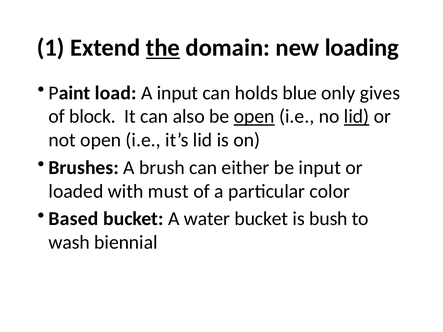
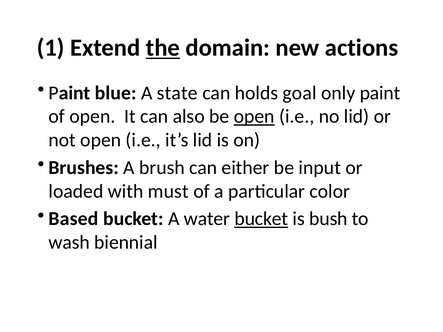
loading: loading -> actions
load: load -> blue
A input: input -> state
blue: blue -> goal
only gives: gives -> paint
of block: block -> open
lid at (357, 117) underline: present -> none
bucket at (261, 219) underline: none -> present
